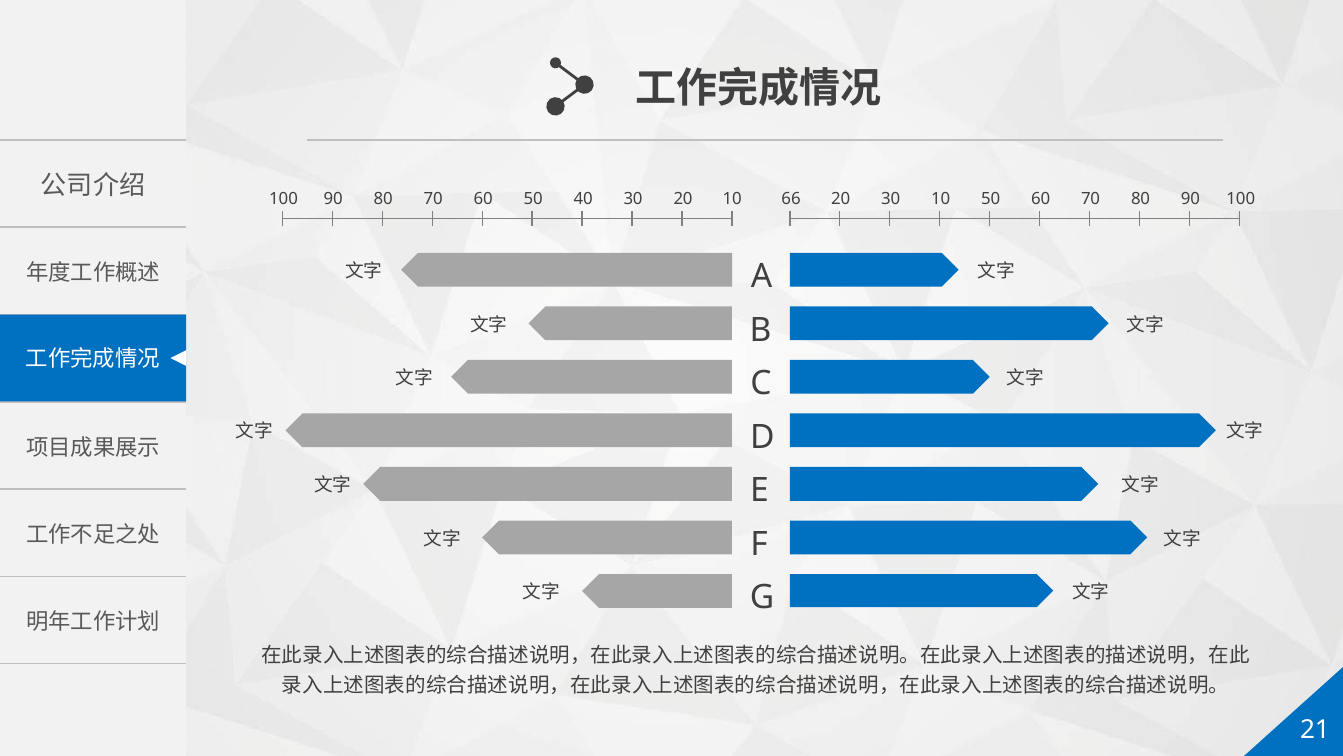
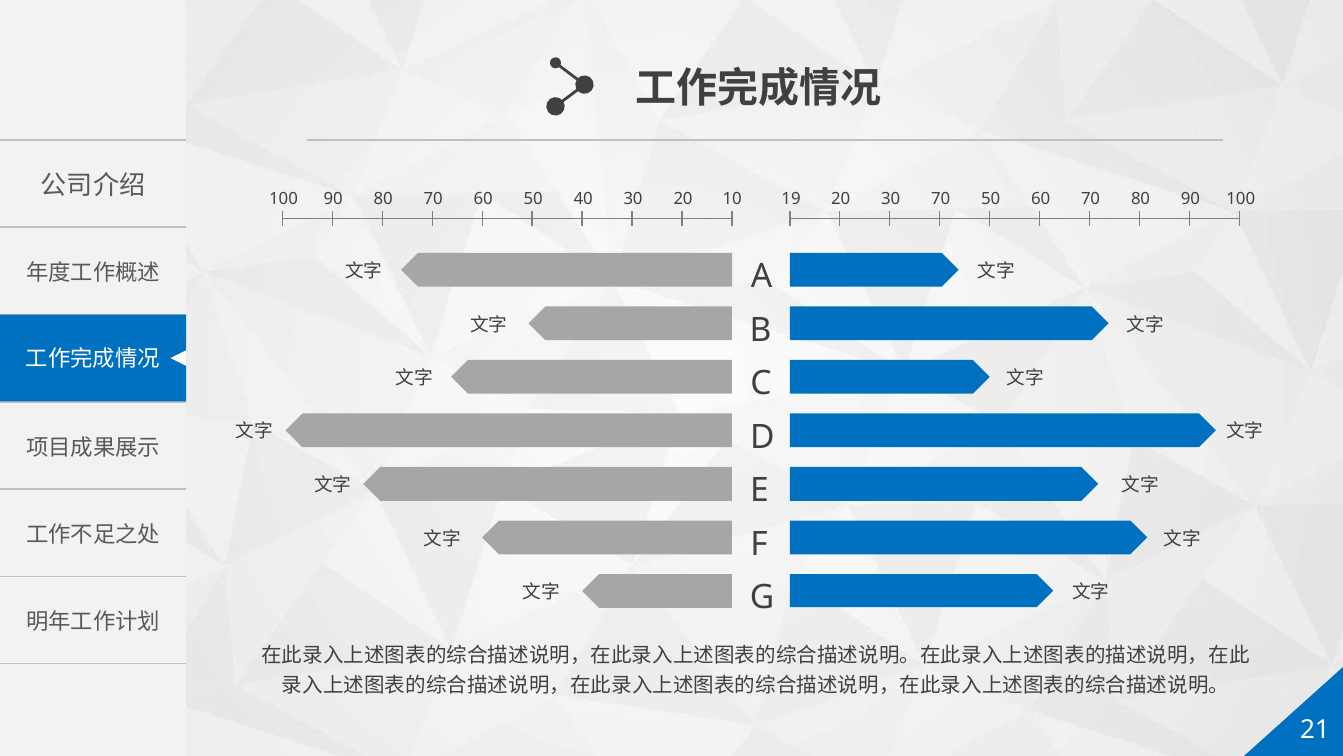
66: 66 -> 19
30 10: 10 -> 70
